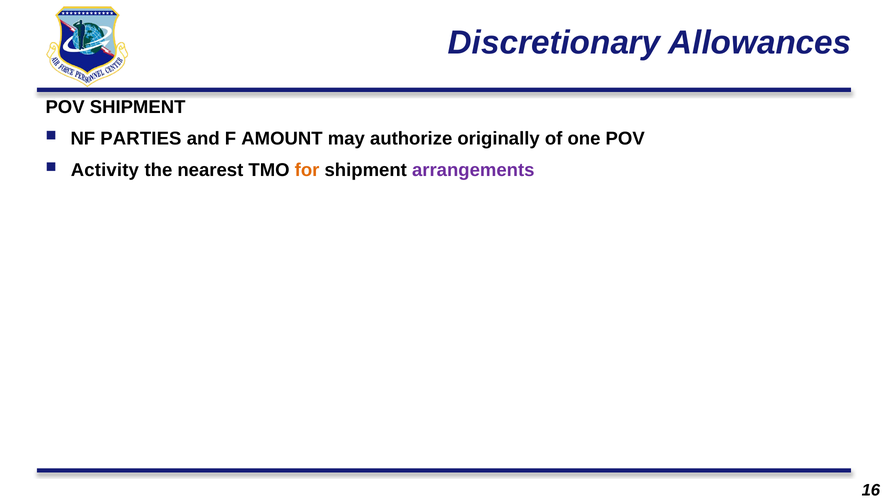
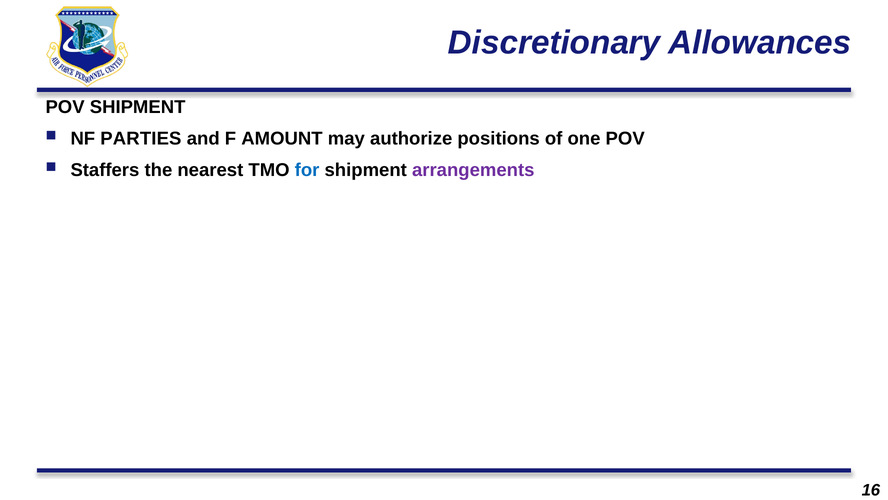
originally: originally -> positions
Activity: Activity -> Staffers
for colour: orange -> blue
